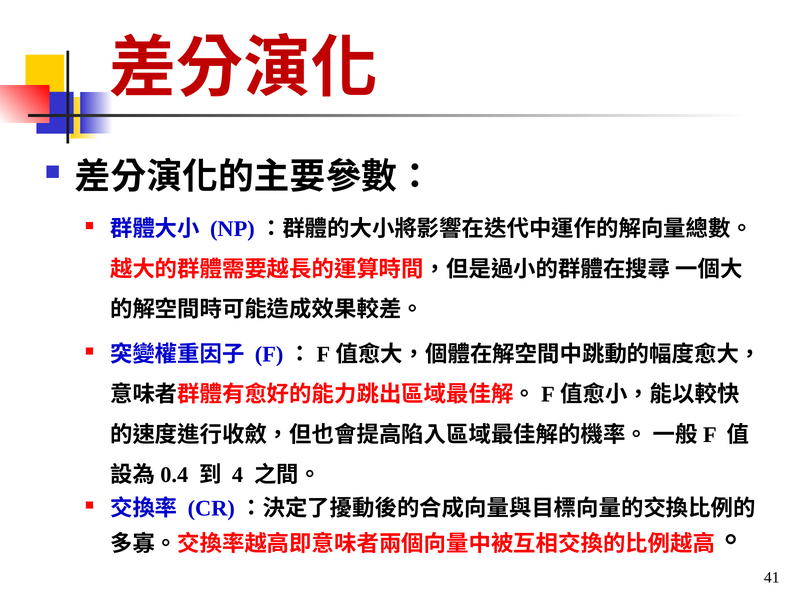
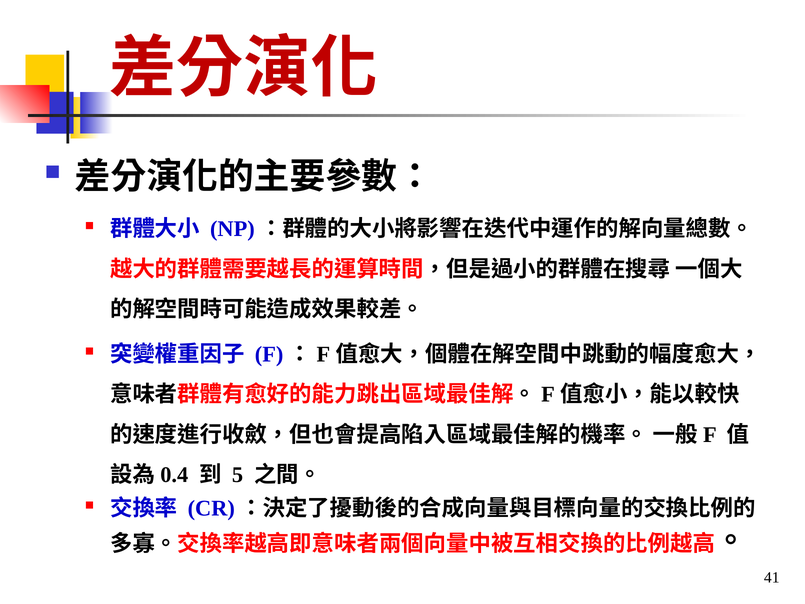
4: 4 -> 5
